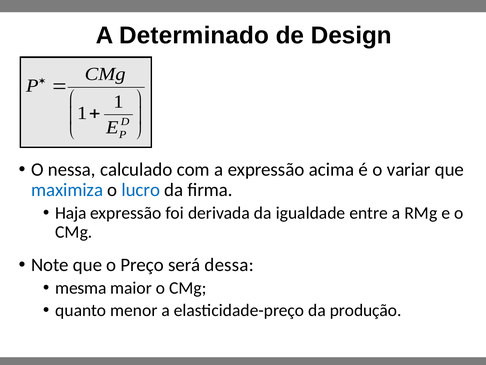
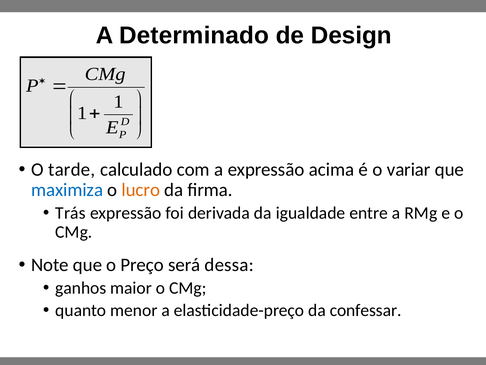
nessa: nessa -> tarde
lucro colour: blue -> orange
Haja: Haja -> Trás
mesma: mesma -> ganhos
produção: produção -> confessar
